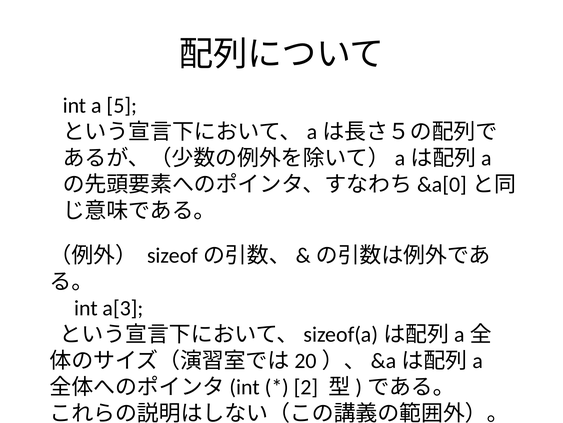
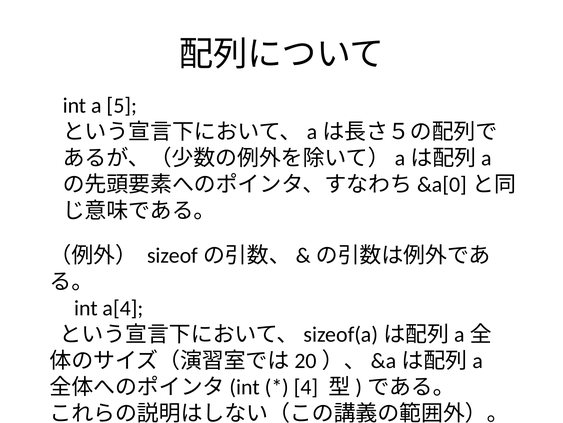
a[3: a[3 -> a[4
2: 2 -> 4
